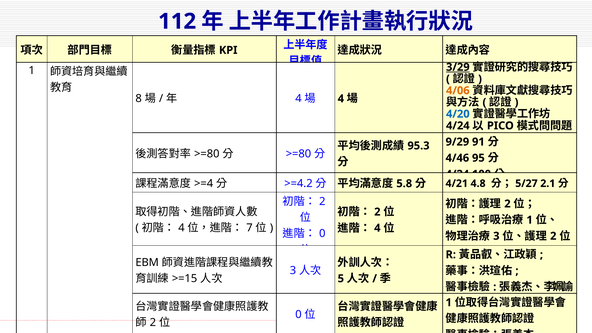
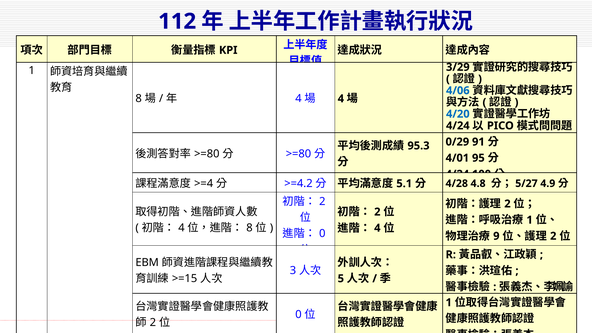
3/29 underline: present -> none
4/06 colour: orange -> blue
9/29: 9/29 -> 0/29
4/46: 4/46 -> 4/01
5.8: 5.8 -> 5.1
4/21: 4/21 -> 4/28
2.1: 2.1 -> 4.9
7 at (249, 228): 7 -> 8
3 at (496, 236): 3 -> 9
